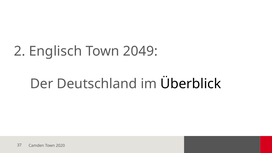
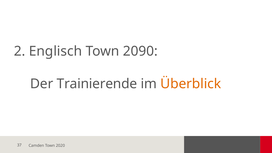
2049: 2049 -> 2090
Deutschland: Deutschland -> Trainierende
Überblick colour: black -> orange
